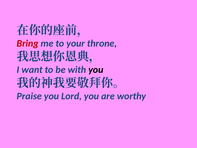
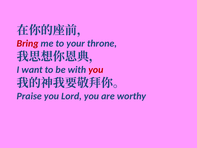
you at (96, 70) colour: black -> red
